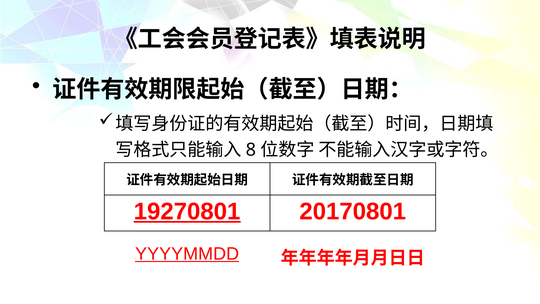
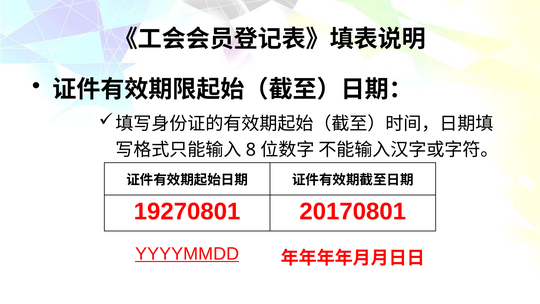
19270801 underline: present -> none
